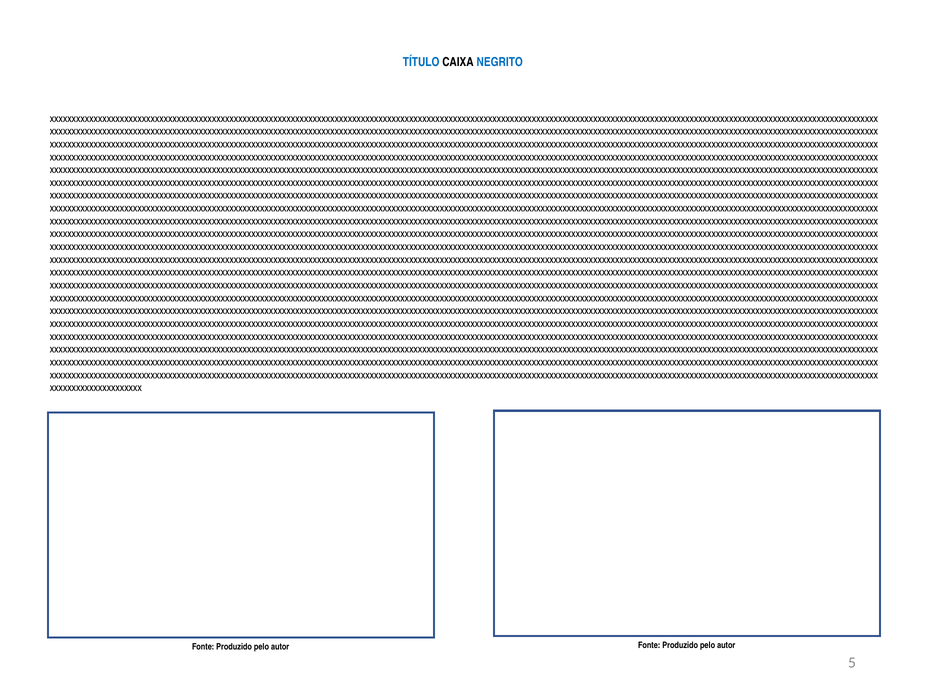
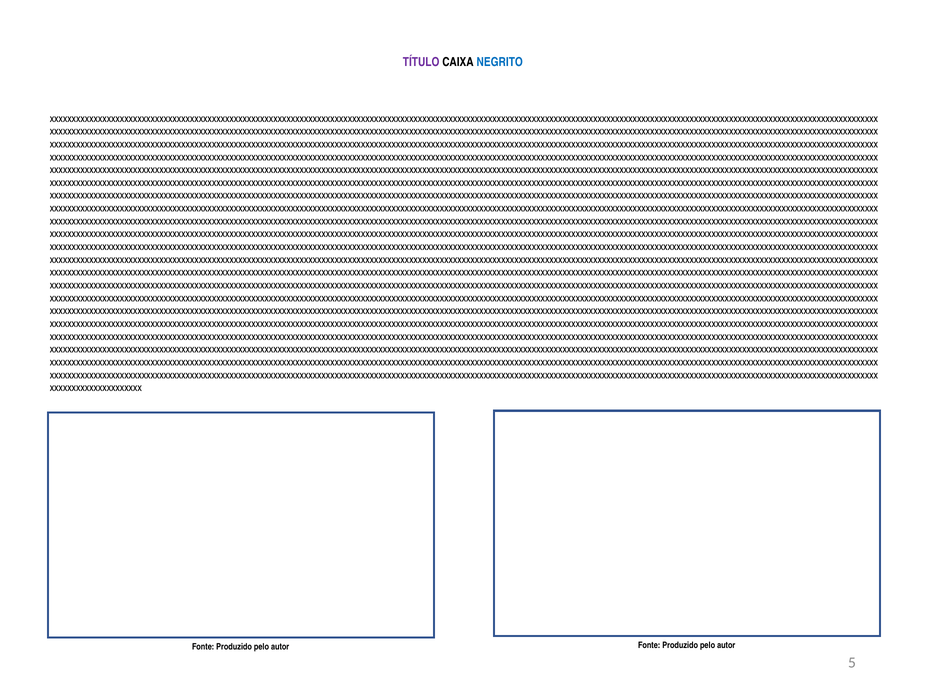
TÍTULO colour: blue -> purple
